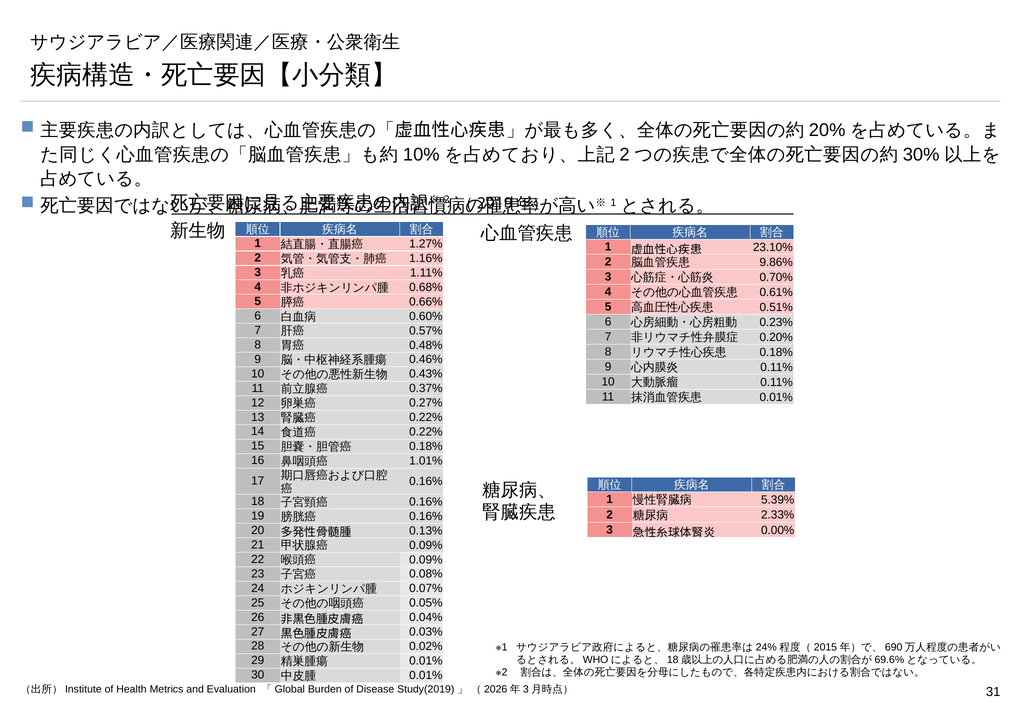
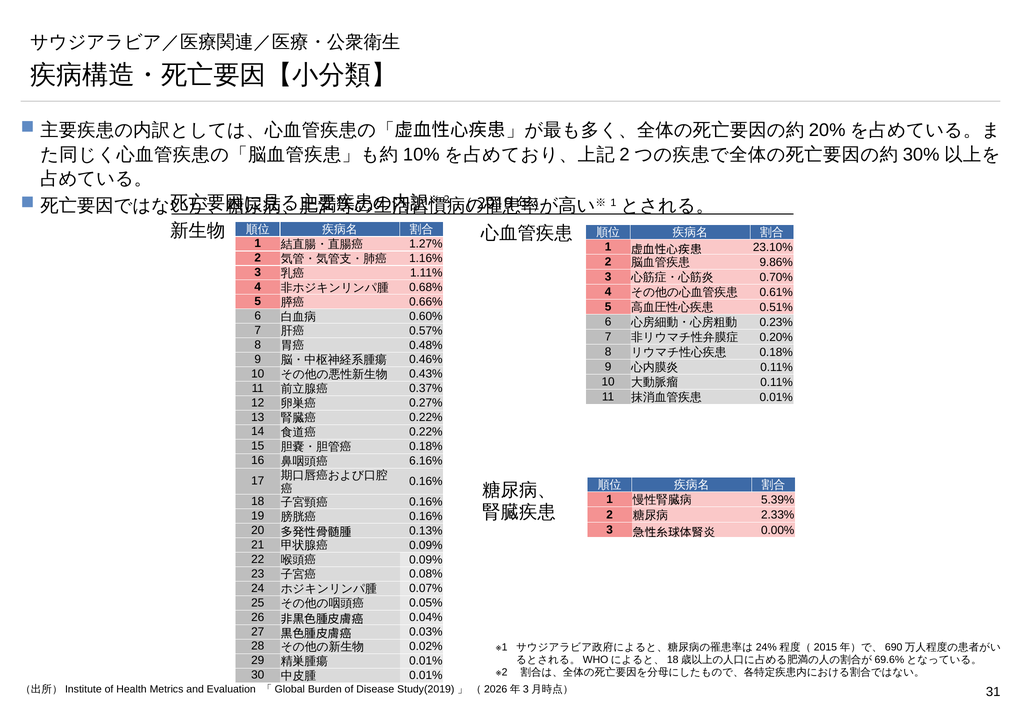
1.01%: 1.01% -> 6.16%
